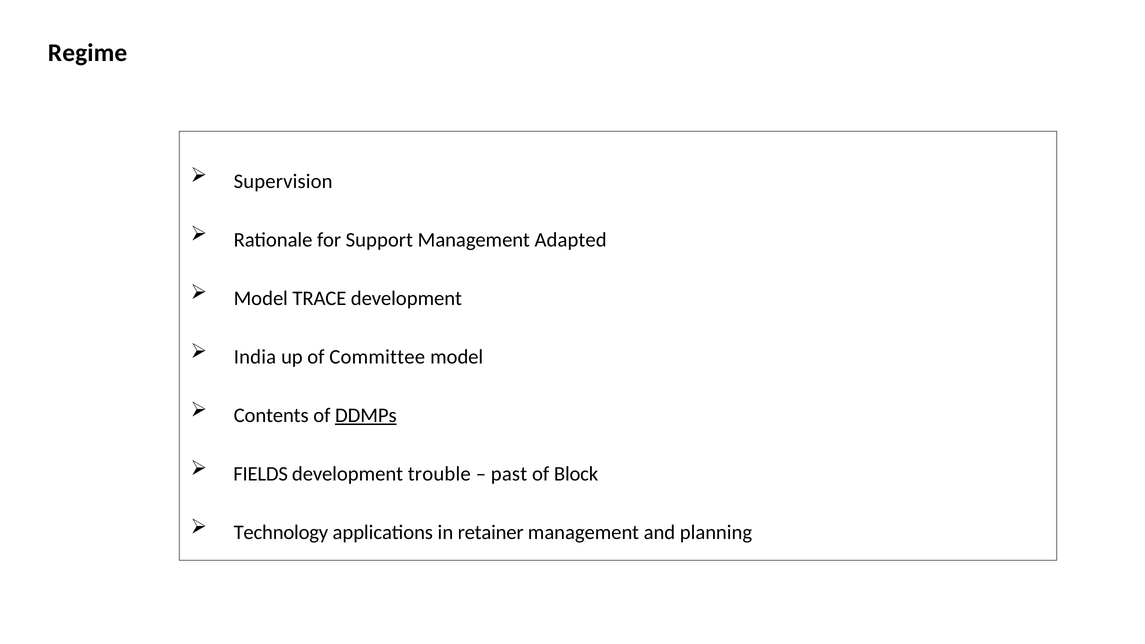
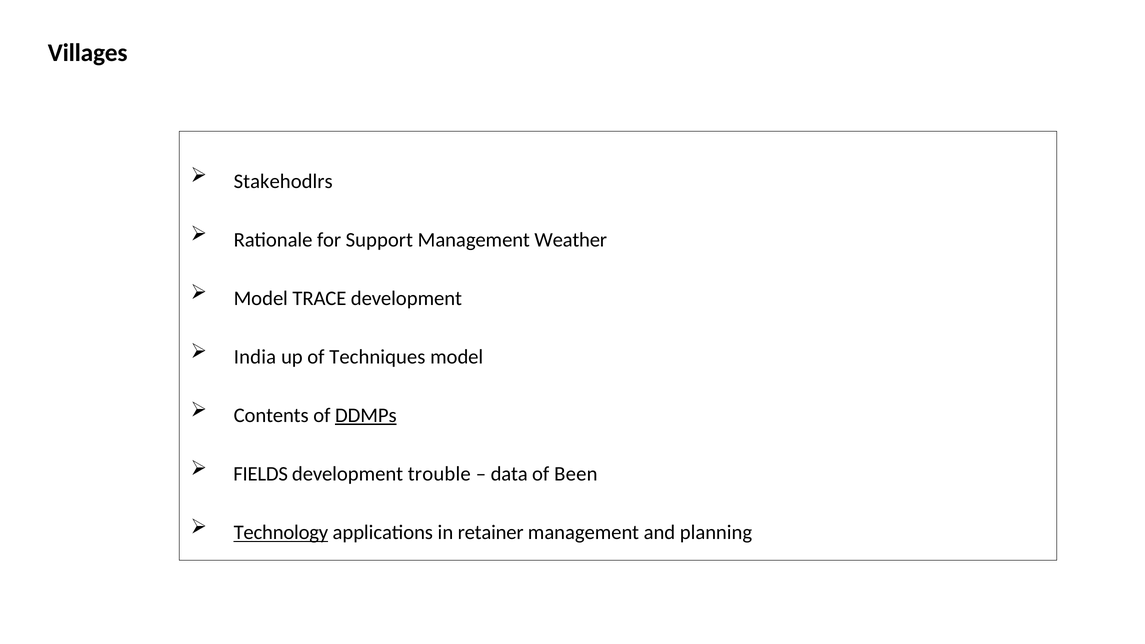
Regime: Regime -> Villages
Supervision: Supervision -> Stakehodlrs
Adapted: Adapted -> Weather
Committee: Committee -> Techniques
past: past -> data
Block: Block -> Been
Technology underline: none -> present
